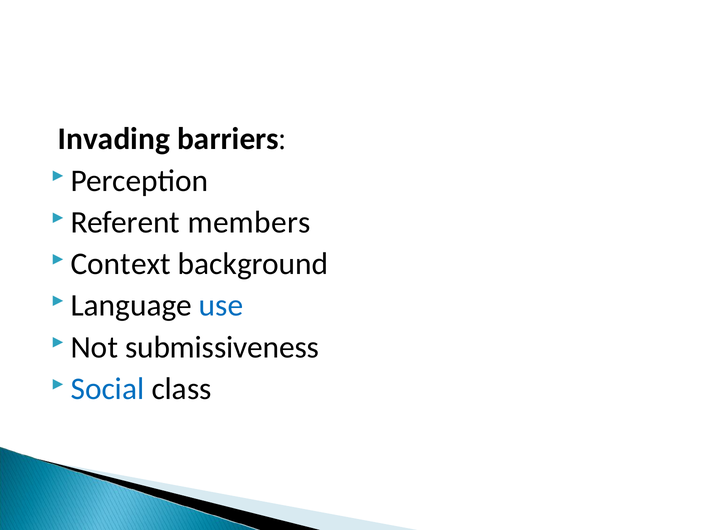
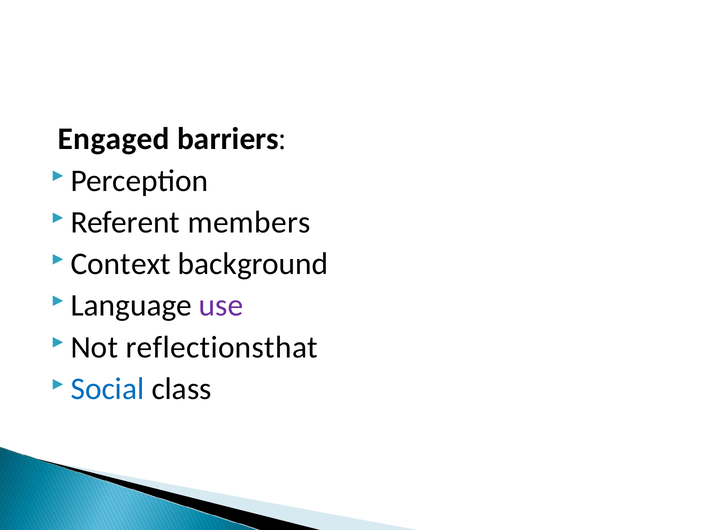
Invading: Invading -> Engaged
use colour: blue -> purple
submissiveness: submissiveness -> reflectionsthat
